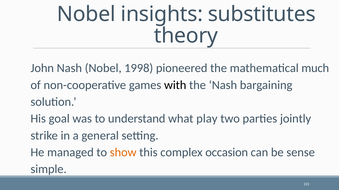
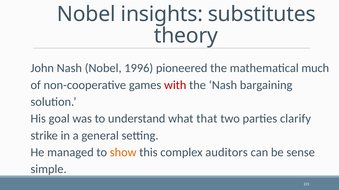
1998: 1998 -> 1996
with colour: black -> red
play: play -> that
jointly: jointly -> clarify
occasion: occasion -> auditors
